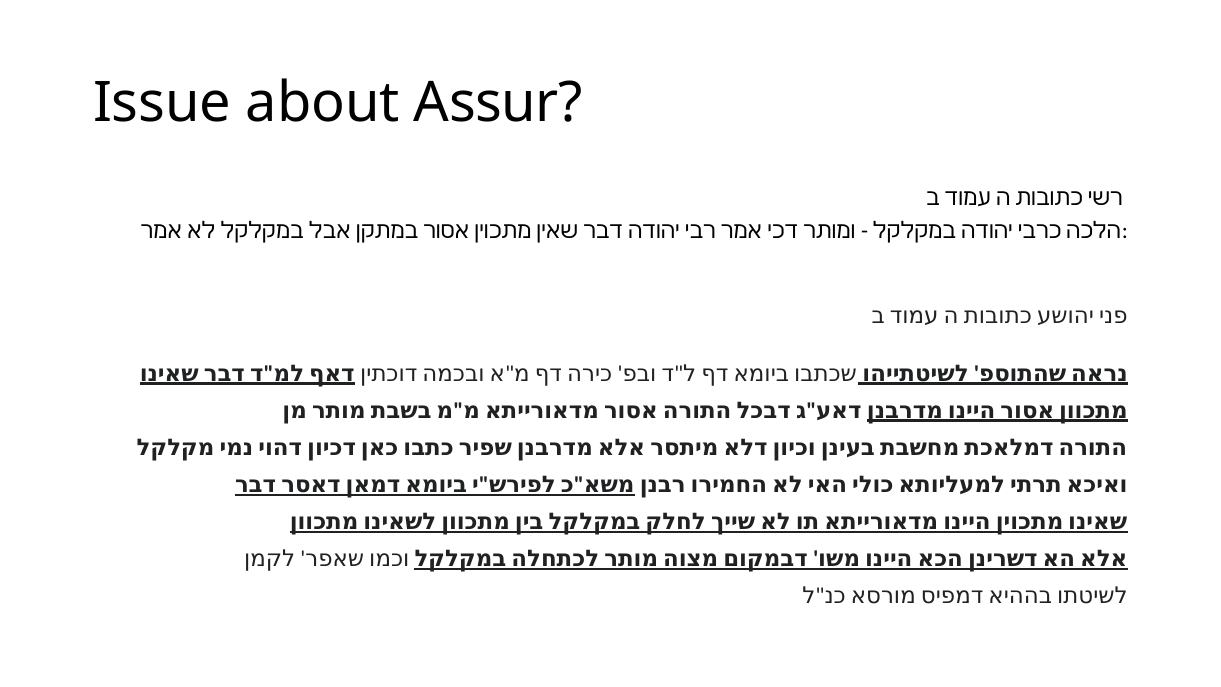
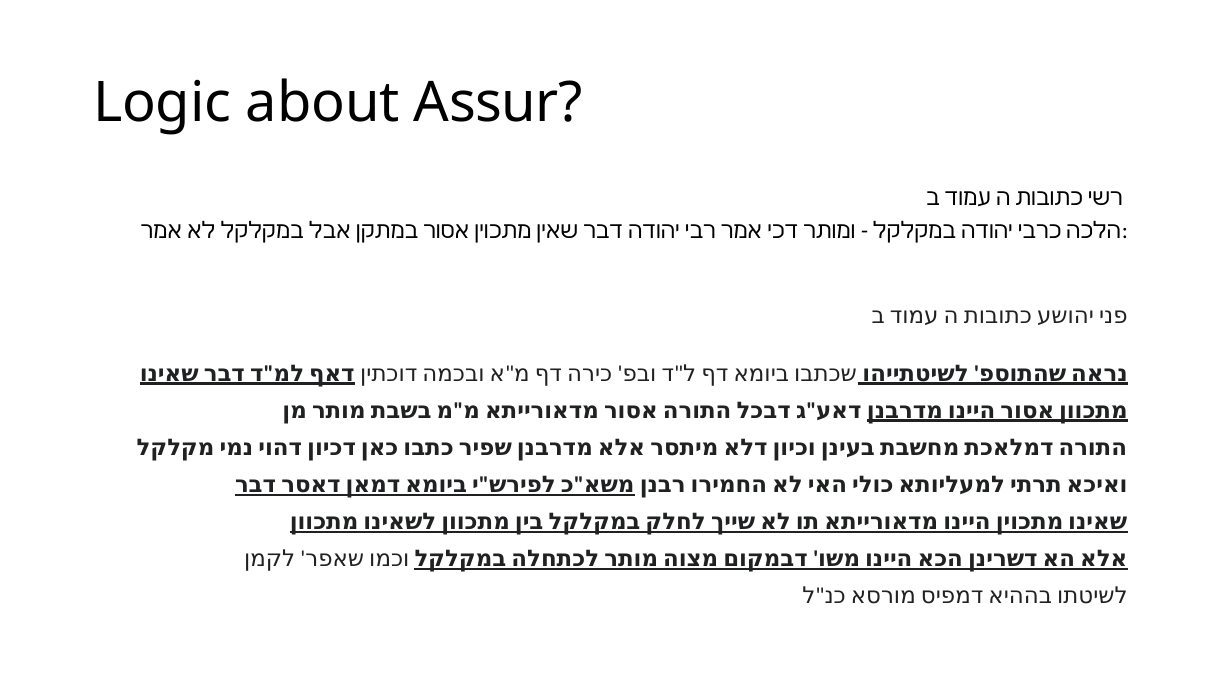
Issue: Issue -> Logic
